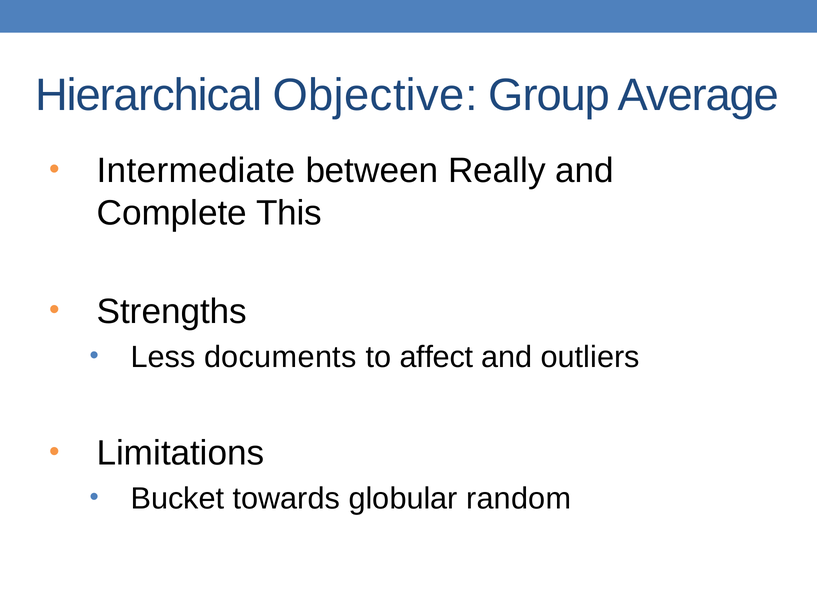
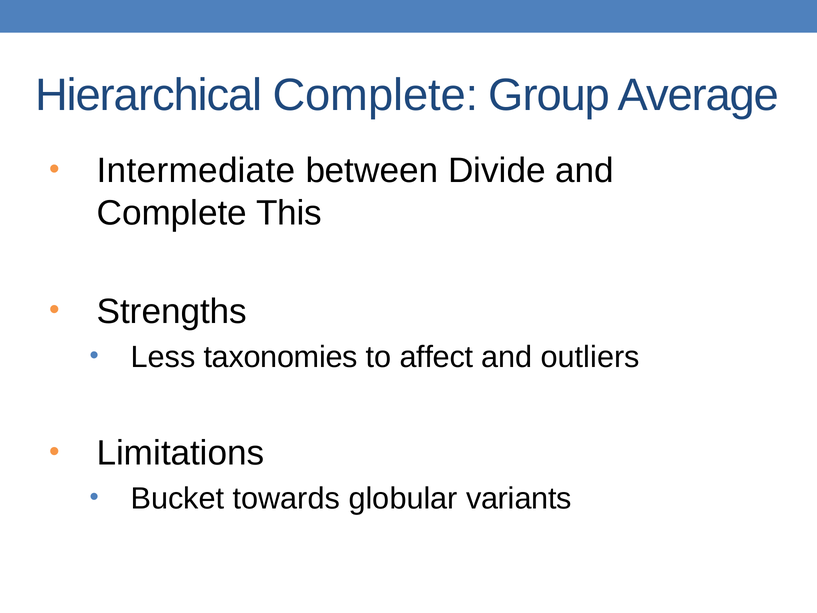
Hierarchical Objective: Objective -> Complete
Really: Really -> Divide
documents: documents -> taxonomies
random: random -> variants
